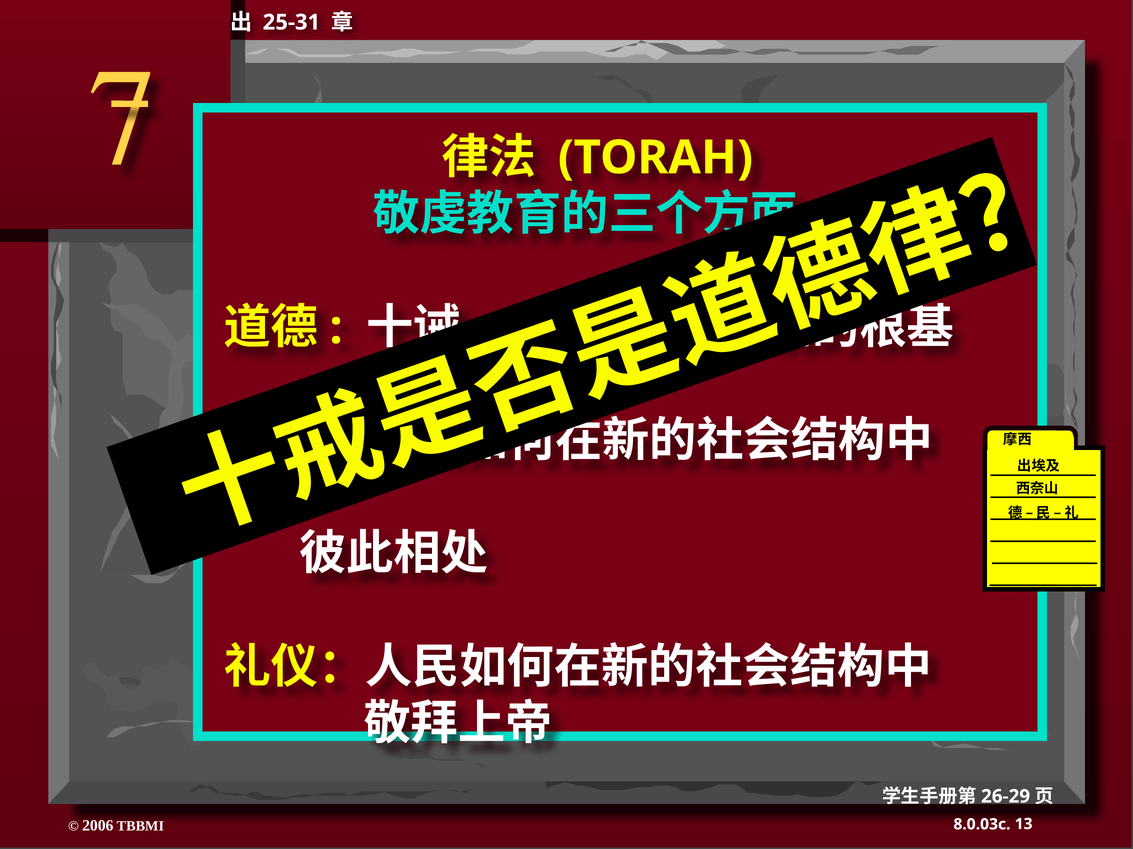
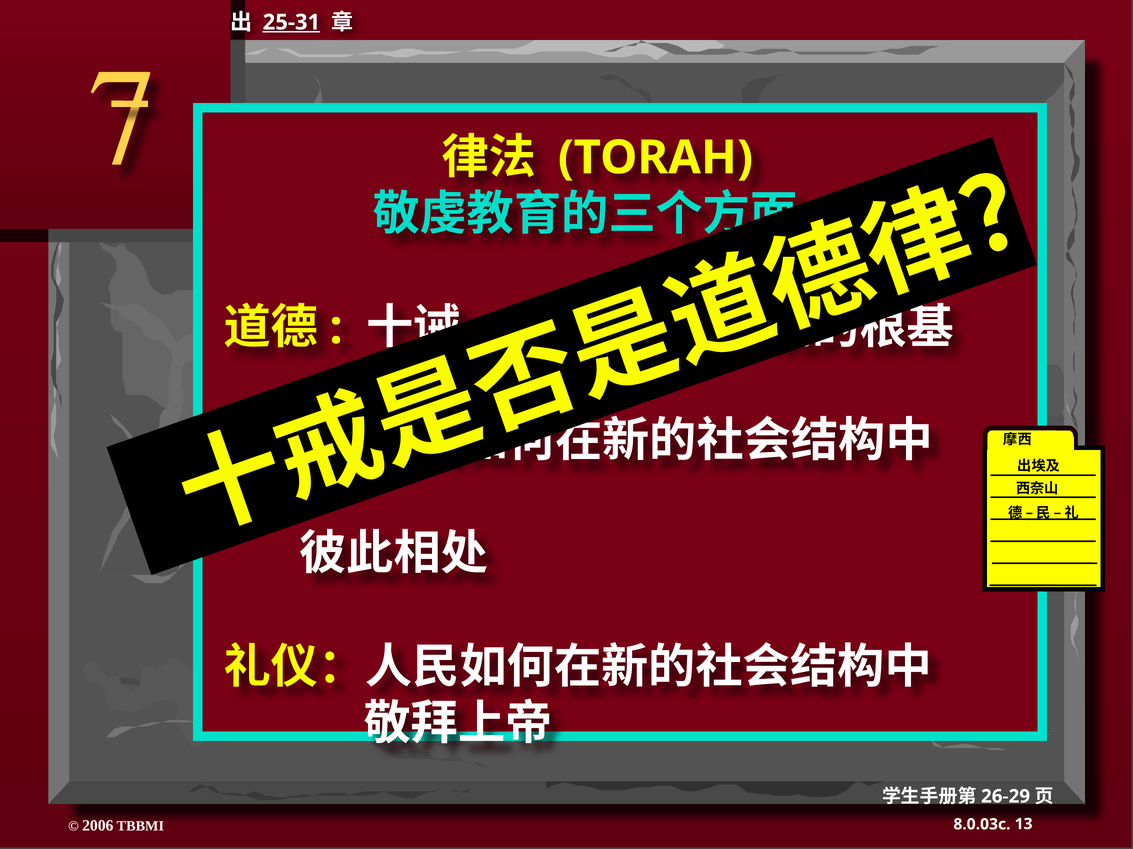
25-31 underline: none -> present
